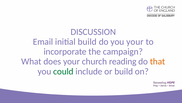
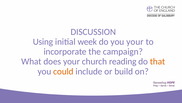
Email: Email -> Using
initial build: build -> week
could colour: green -> orange
